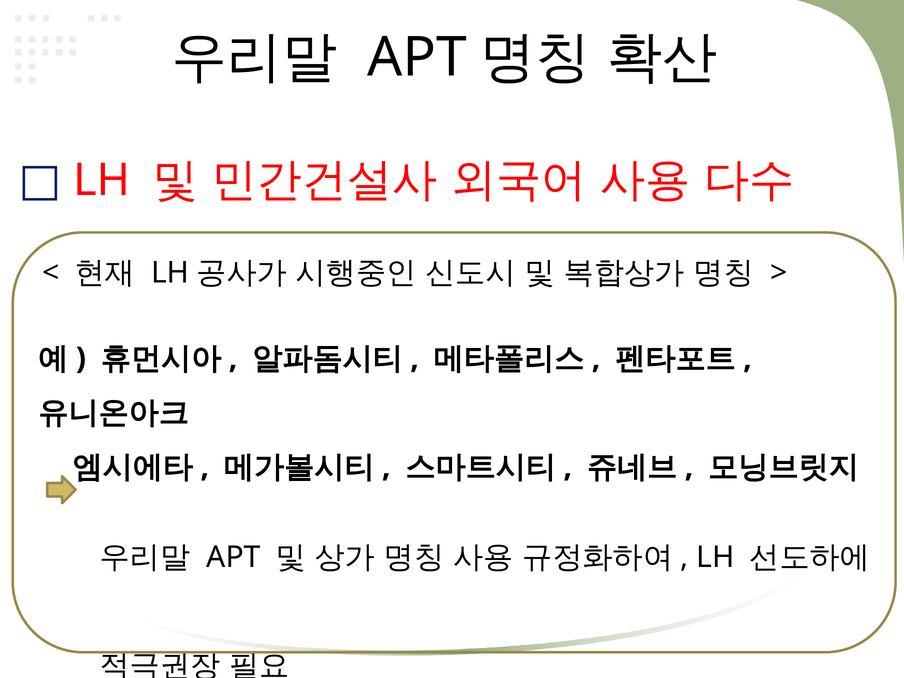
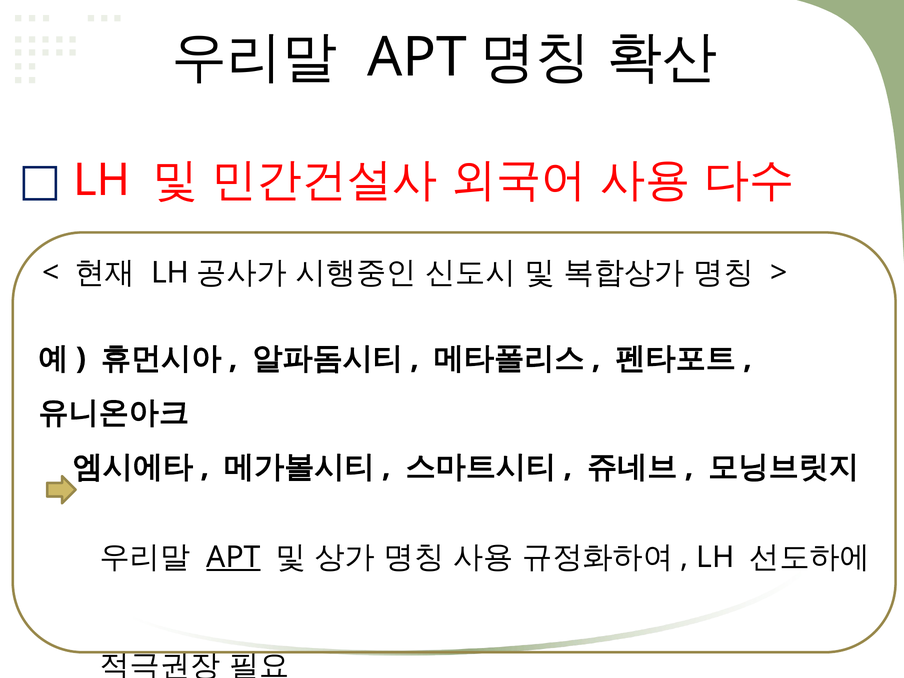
APT at (233, 557) underline: none -> present
